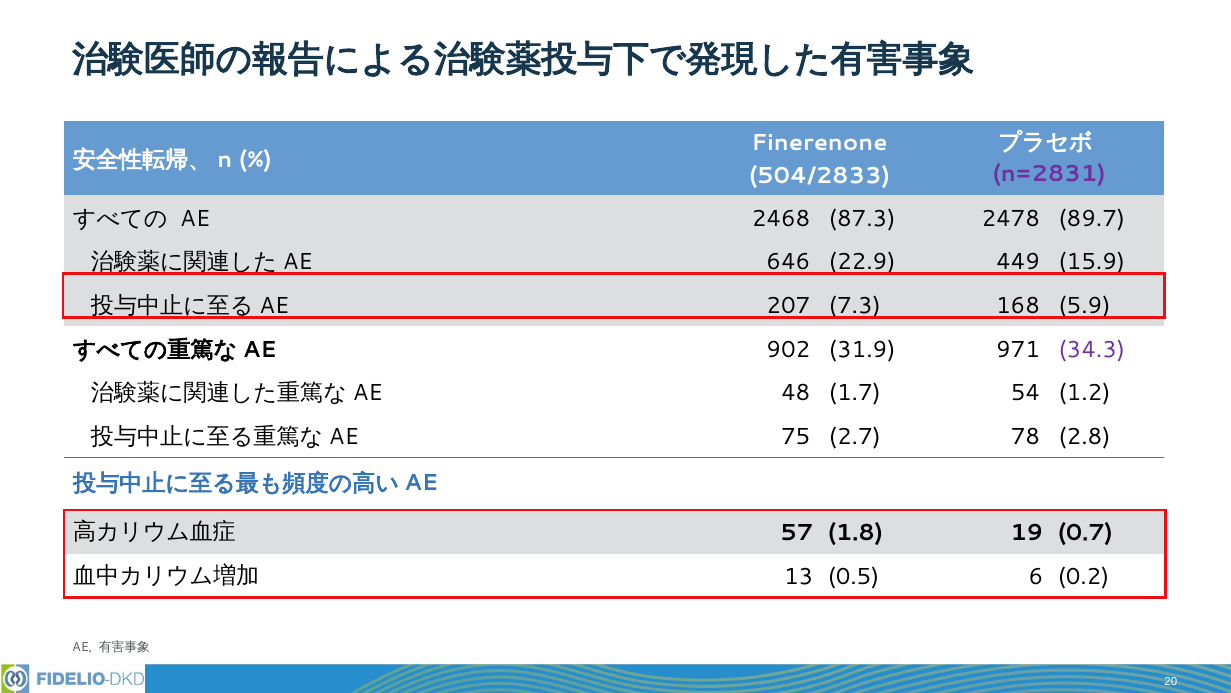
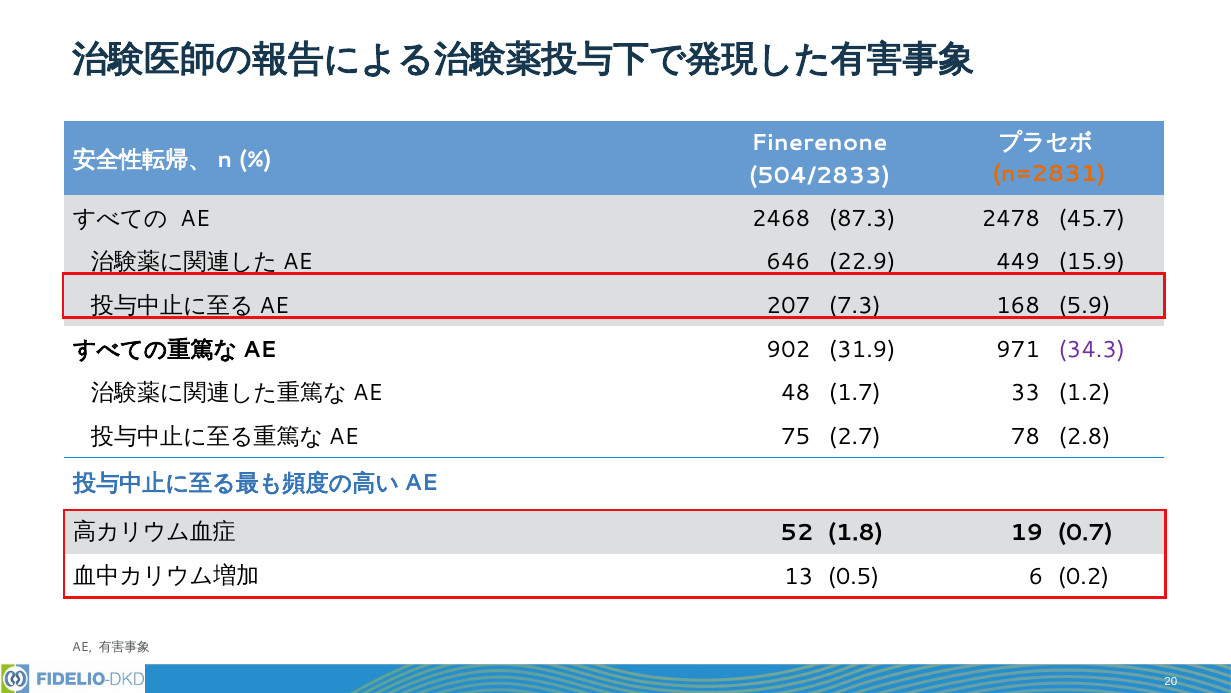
n=2831 colour: purple -> orange
89.7: 89.7 -> 45.7
54: 54 -> 33
57: 57 -> 52
